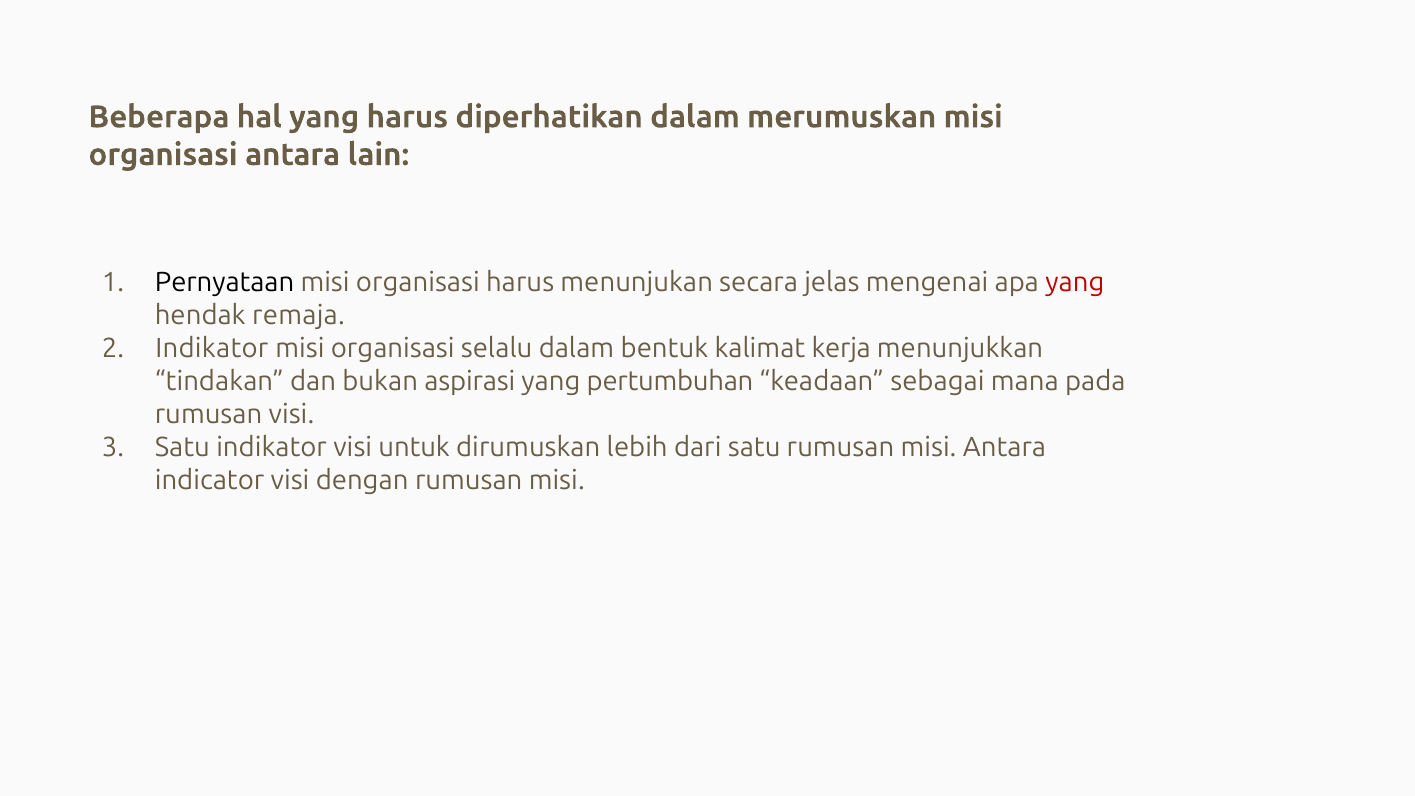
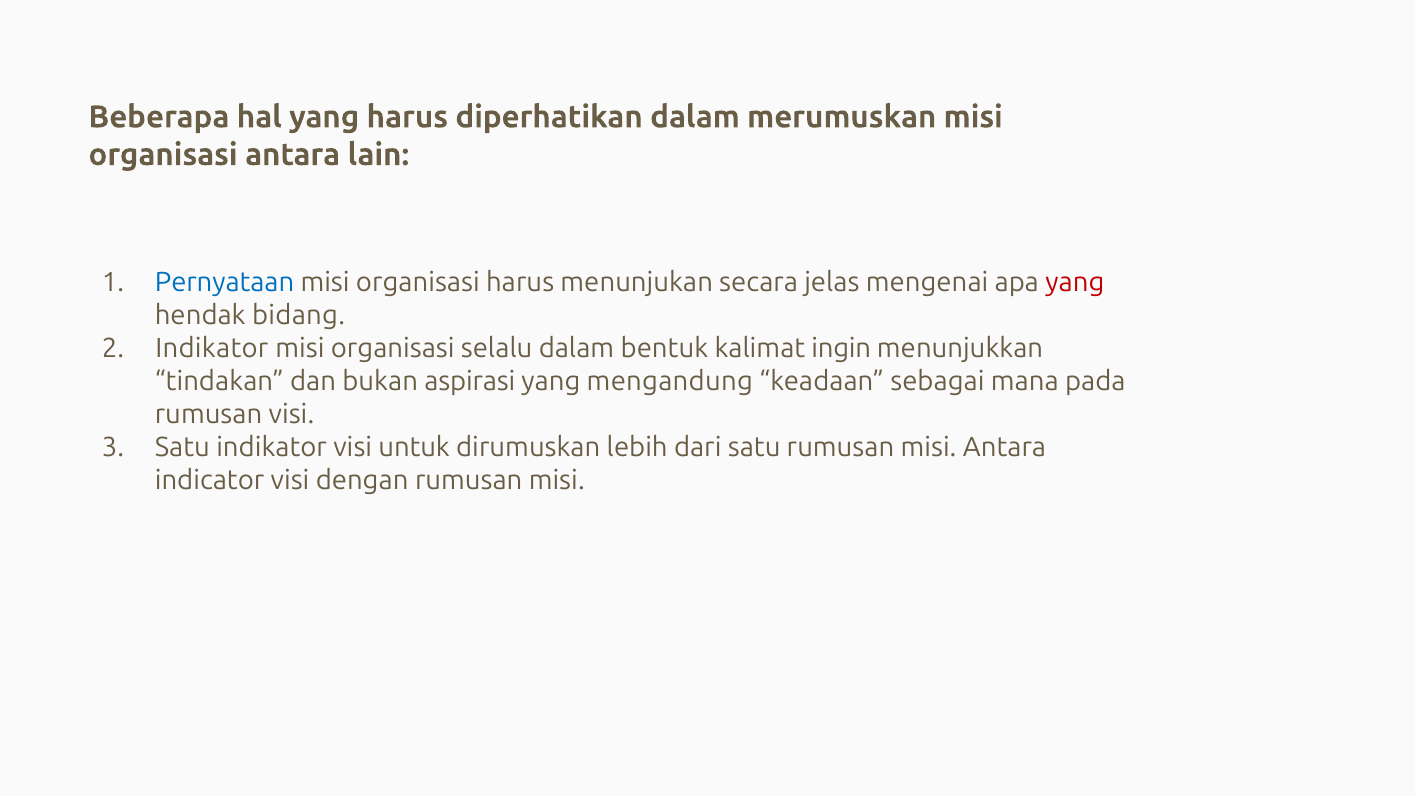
Pernyataan colour: black -> blue
remaja: remaja -> bidang
kerja: kerja -> ingin
pertumbuhan: pertumbuhan -> mengandung
